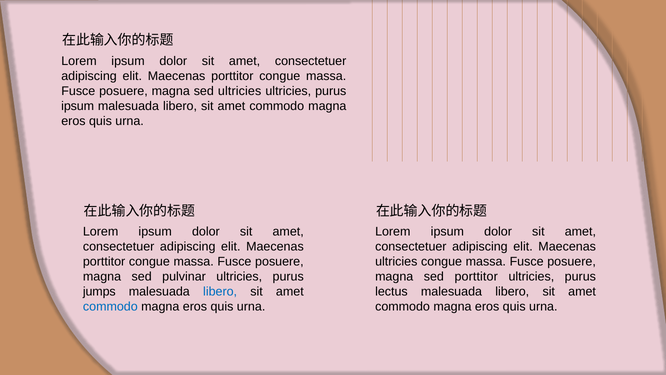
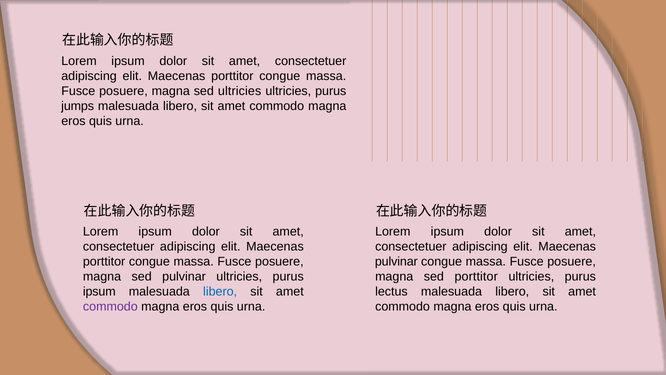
ipsum at (78, 106): ipsum -> jumps
ultricies at (396, 262): ultricies -> pulvinar
jumps at (99, 292): jumps -> ipsum
commodo at (110, 307) colour: blue -> purple
